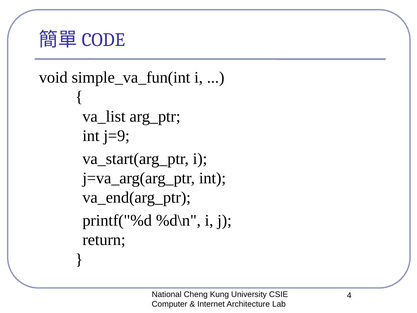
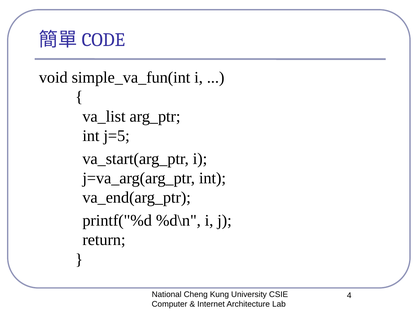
j=9: j=9 -> j=5
